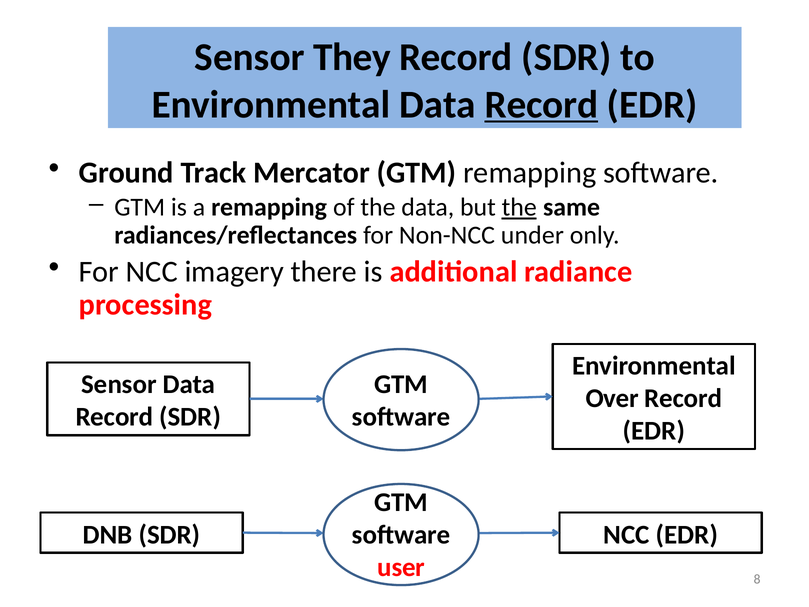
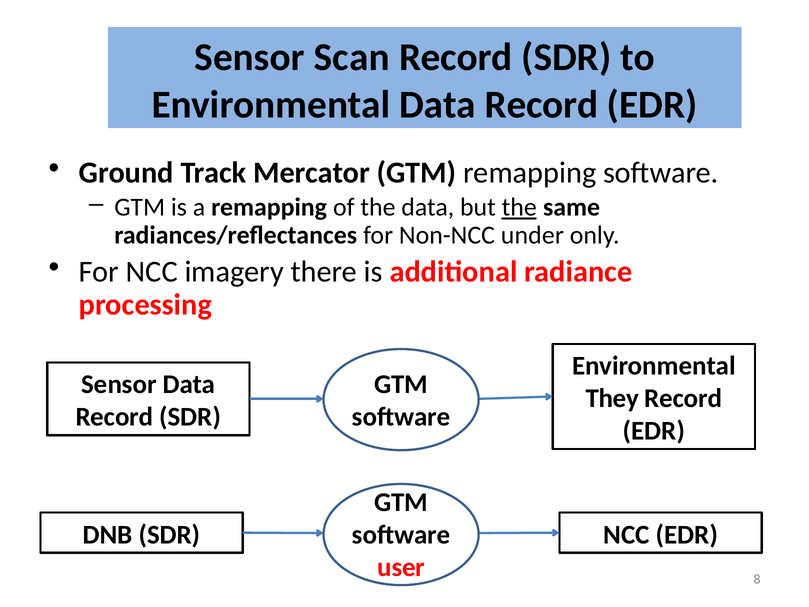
They: They -> Scan
Record at (541, 105) underline: present -> none
Over: Over -> They
